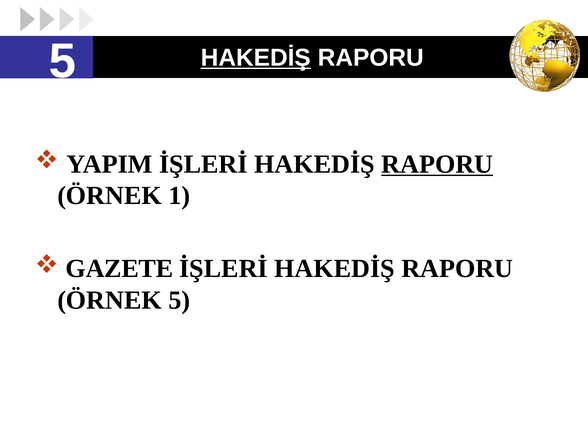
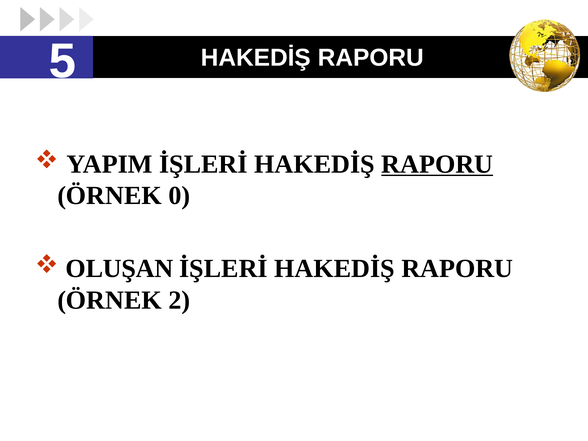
HAKEDİŞ at (256, 58) underline: present -> none
1: 1 -> 0
GAZETE: GAZETE -> OLUŞAN
ÖRNEK 5: 5 -> 2
